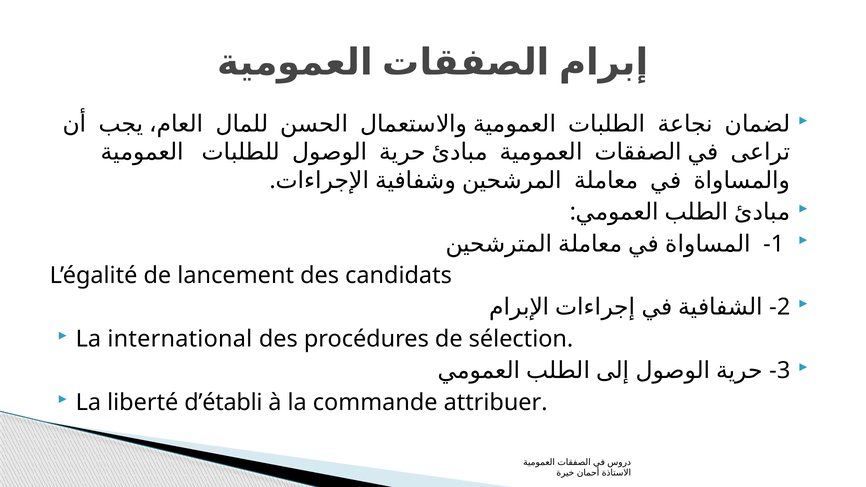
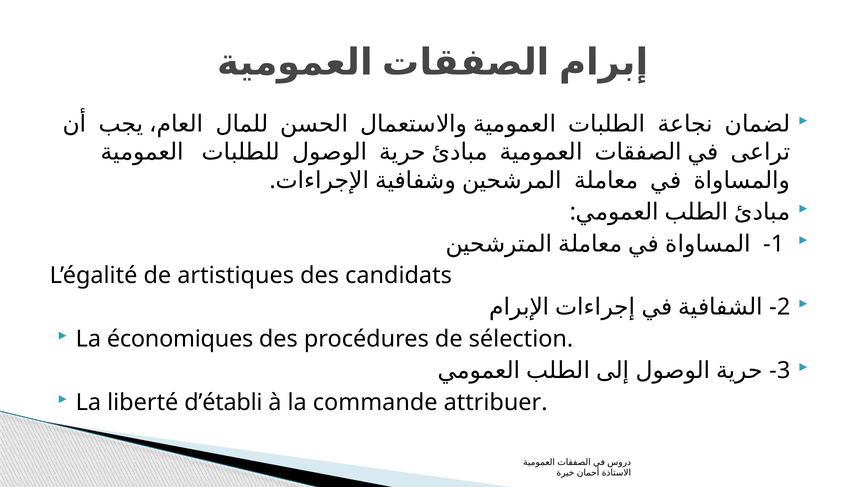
lancement: lancement -> artistiques
international: international -> économiques
